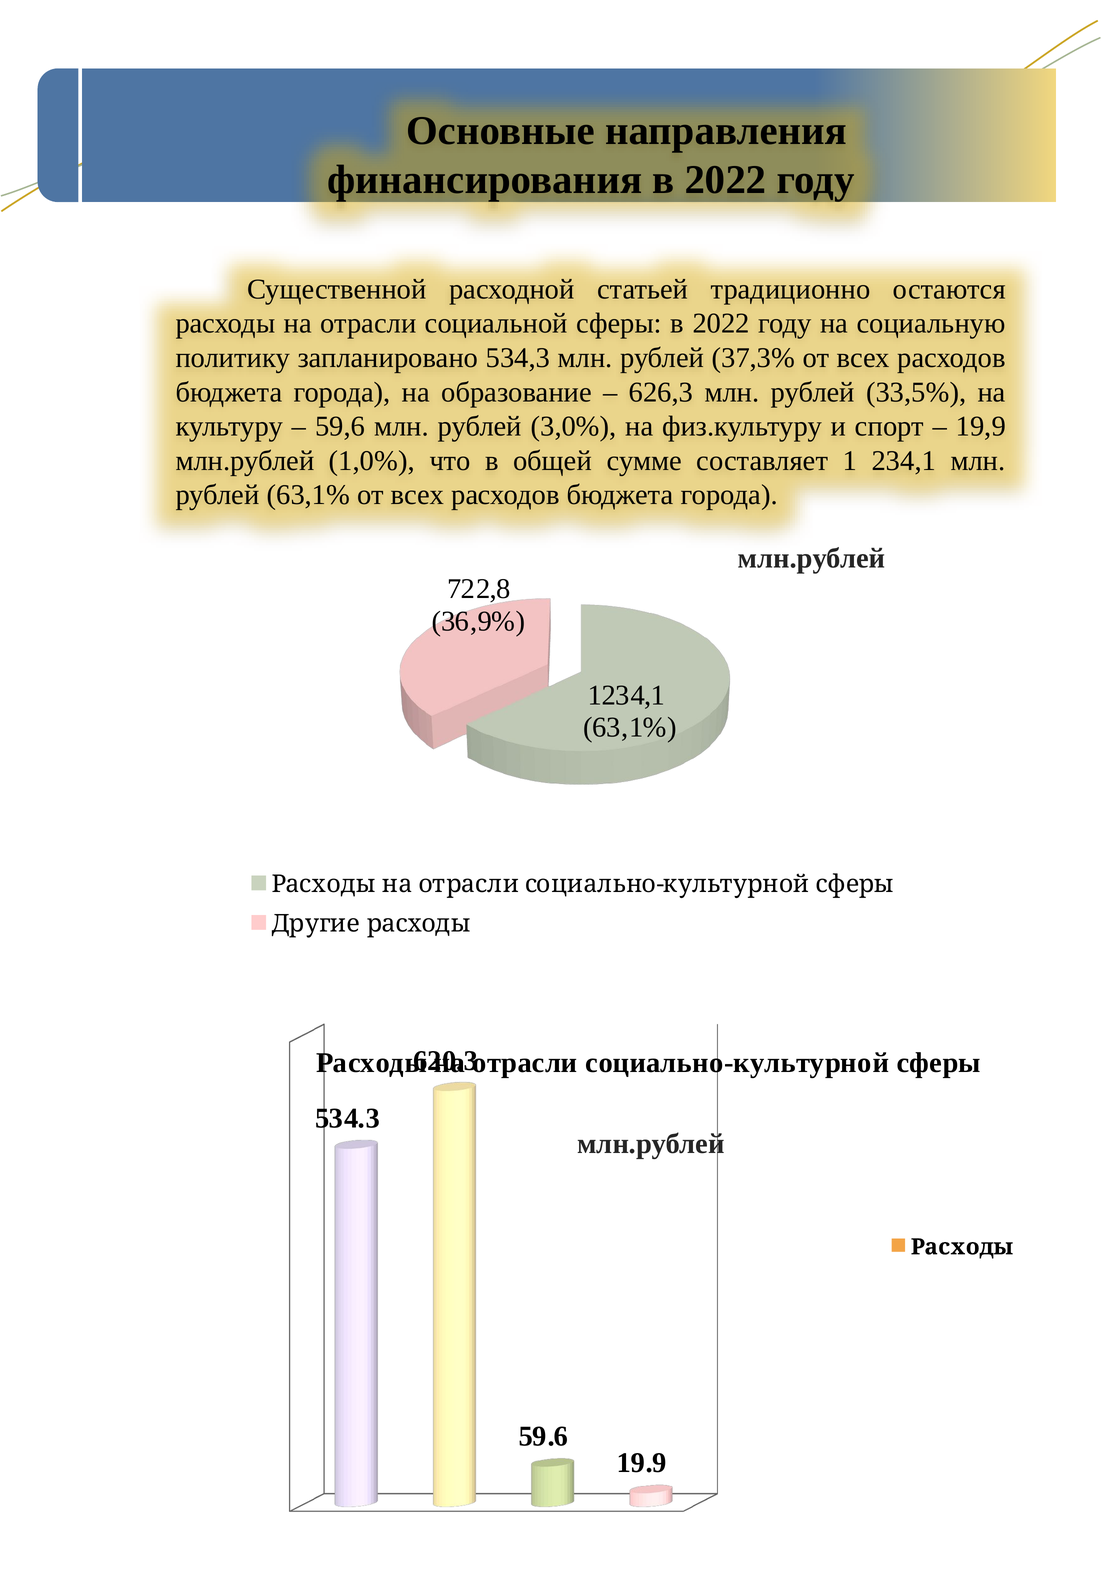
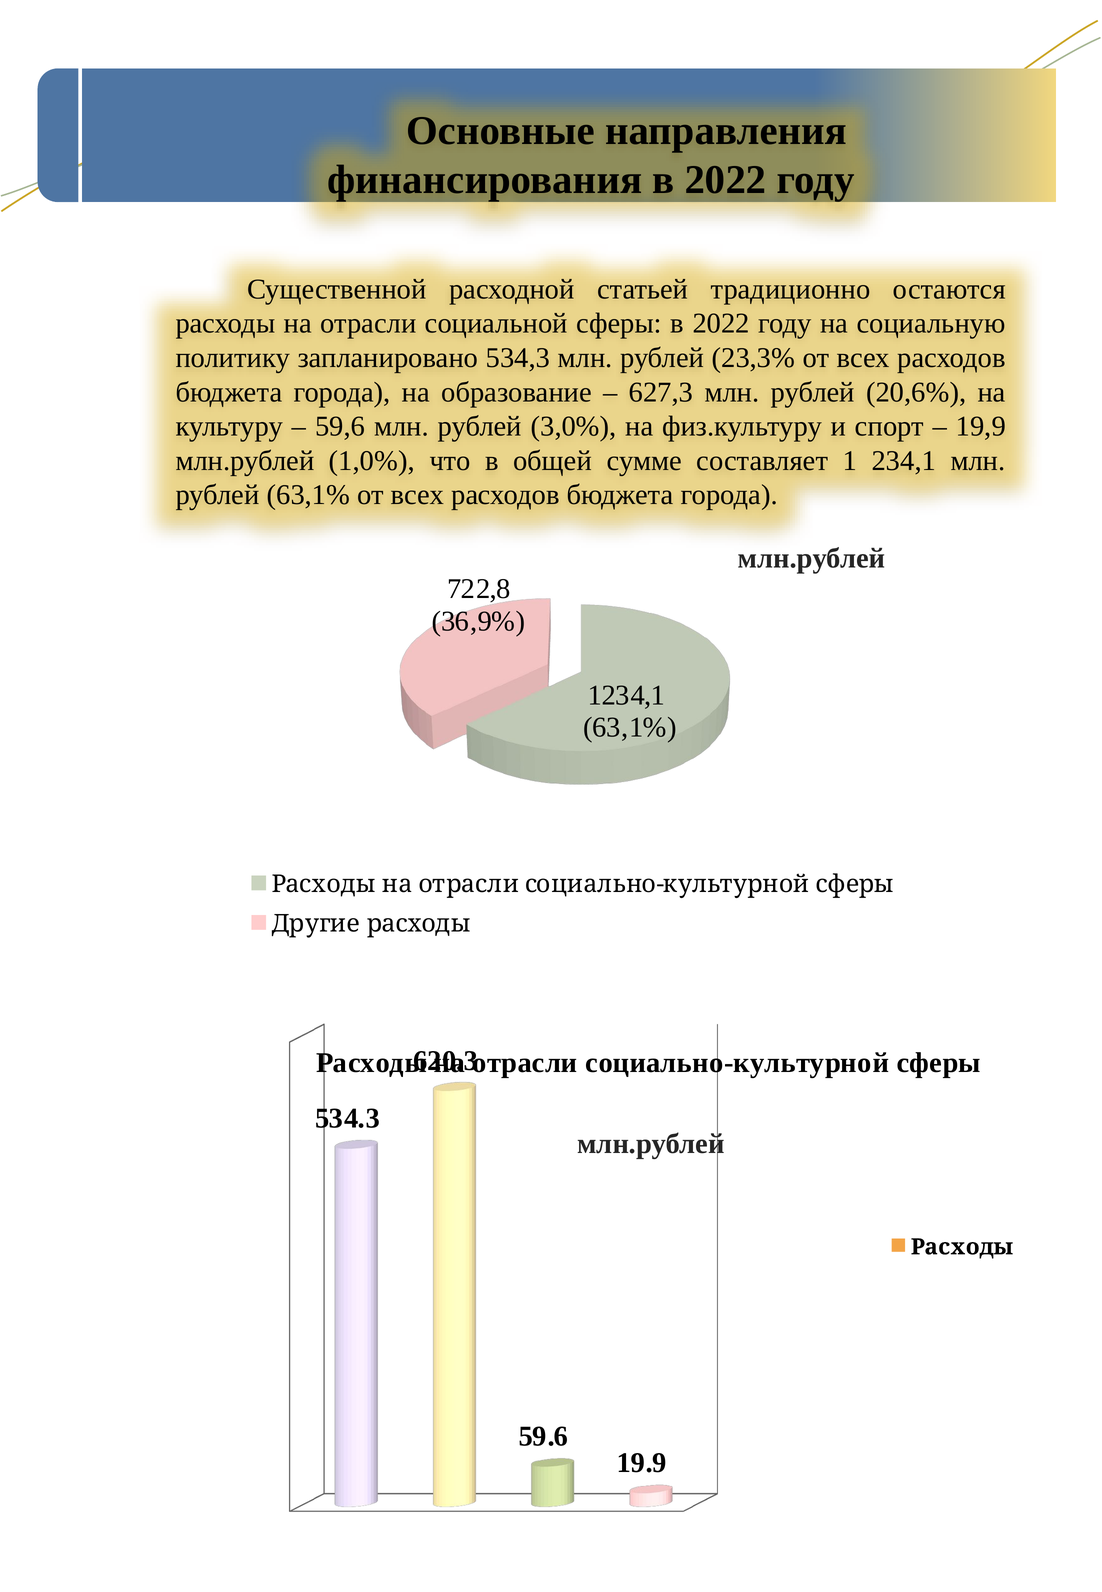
37,3%: 37,3% -> 23,3%
626,3: 626,3 -> 627,3
33,5%: 33,5% -> 20,6%
